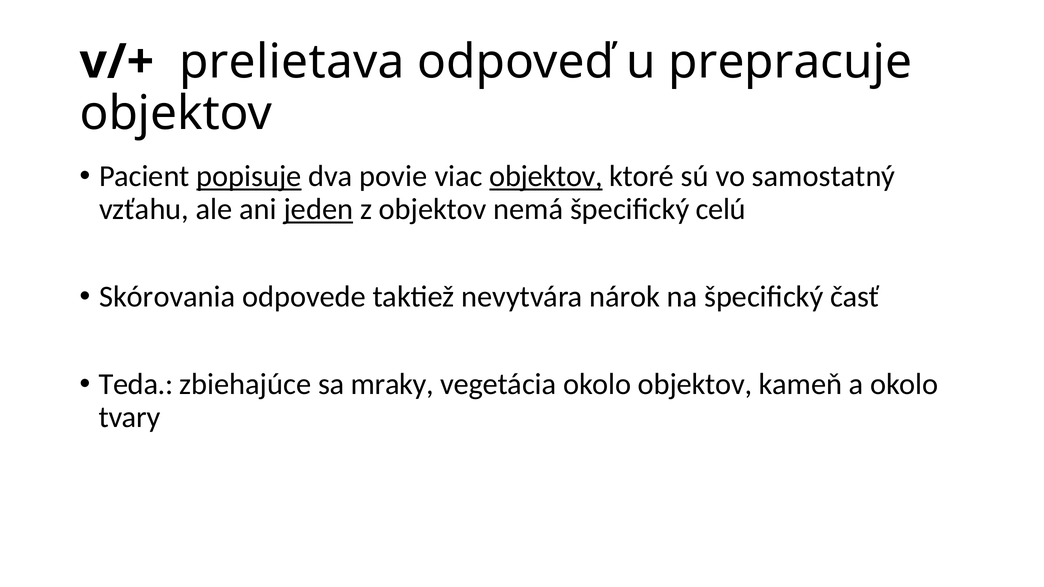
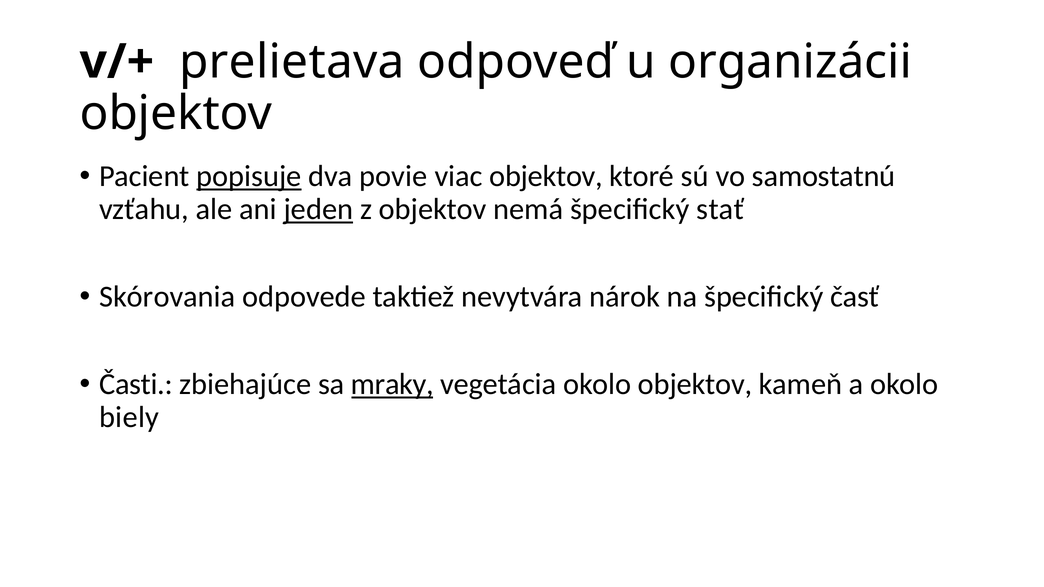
prepracuje: prepracuje -> organizácii
objektov at (546, 177) underline: present -> none
samostatný: samostatný -> samostatnú
celú: celú -> stať
Teda: Teda -> Časti
mraky underline: none -> present
tvary: tvary -> biely
